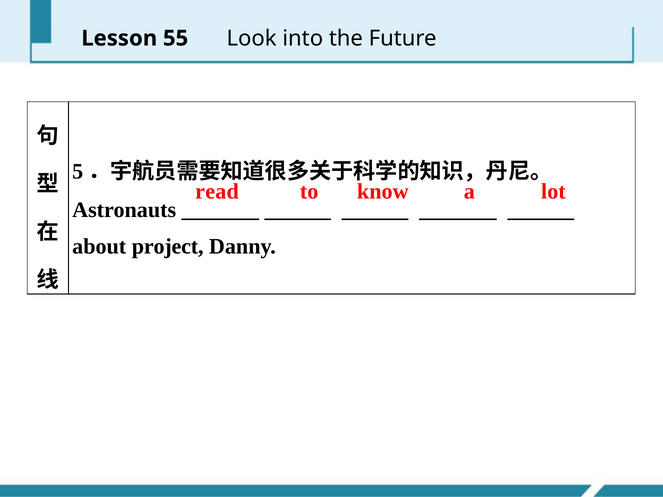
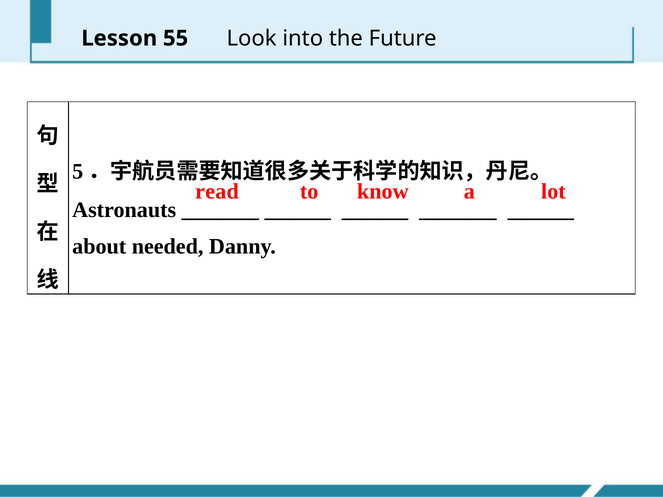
project: project -> needed
